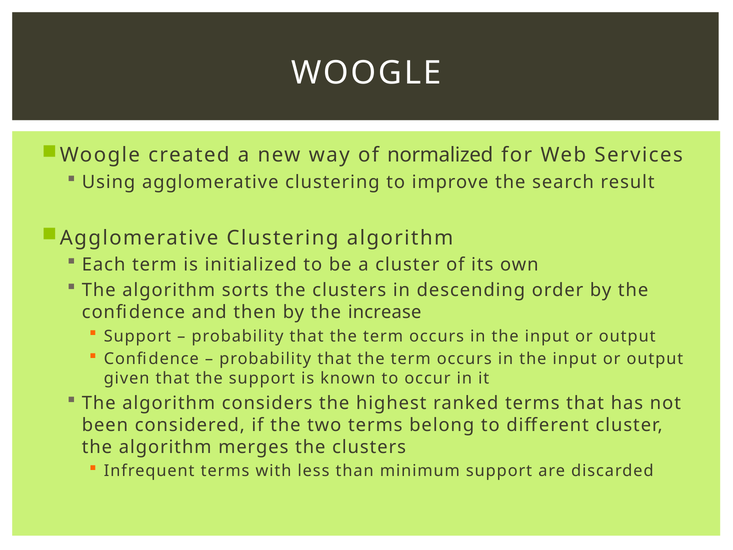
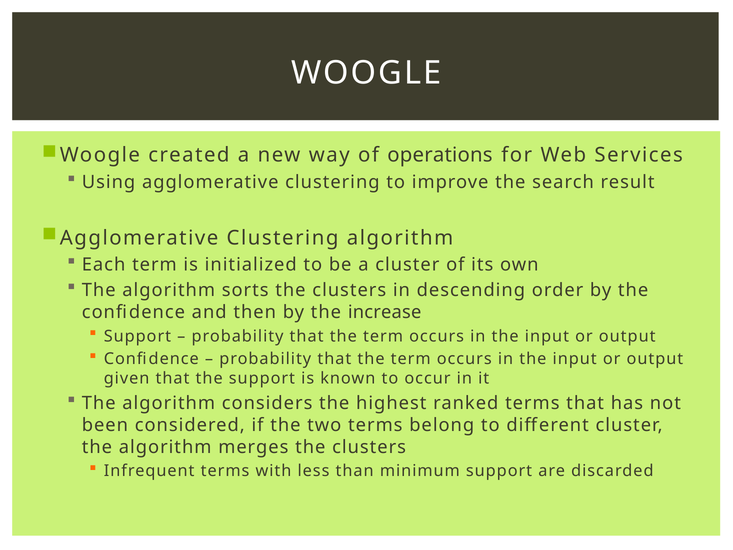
normalized: normalized -> operations
